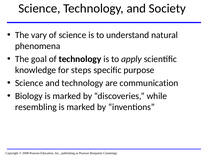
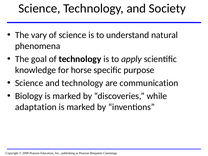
steps: steps -> horse
resembling: resembling -> adaptation
